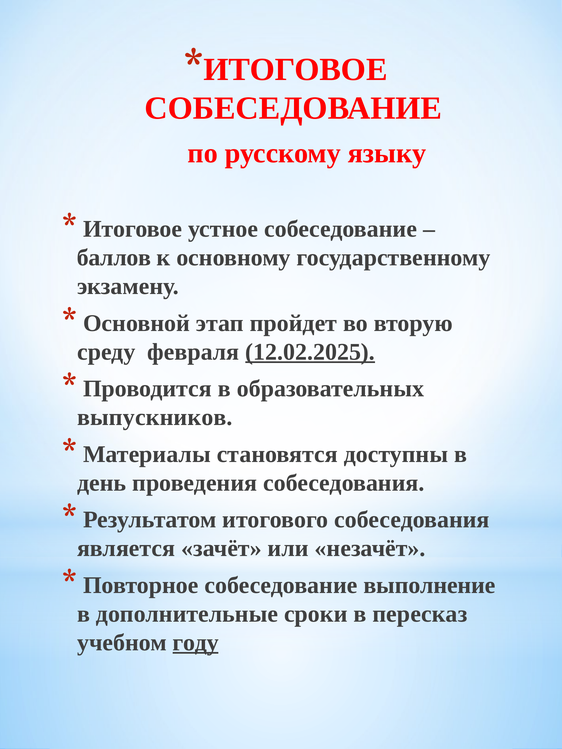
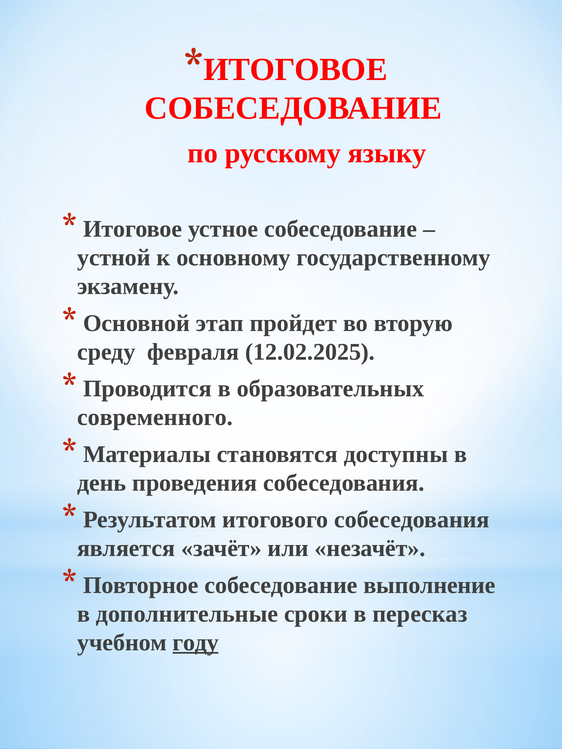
баллов: баллов -> устной
12.02.2025 underline: present -> none
выпускников: выпускников -> современного
